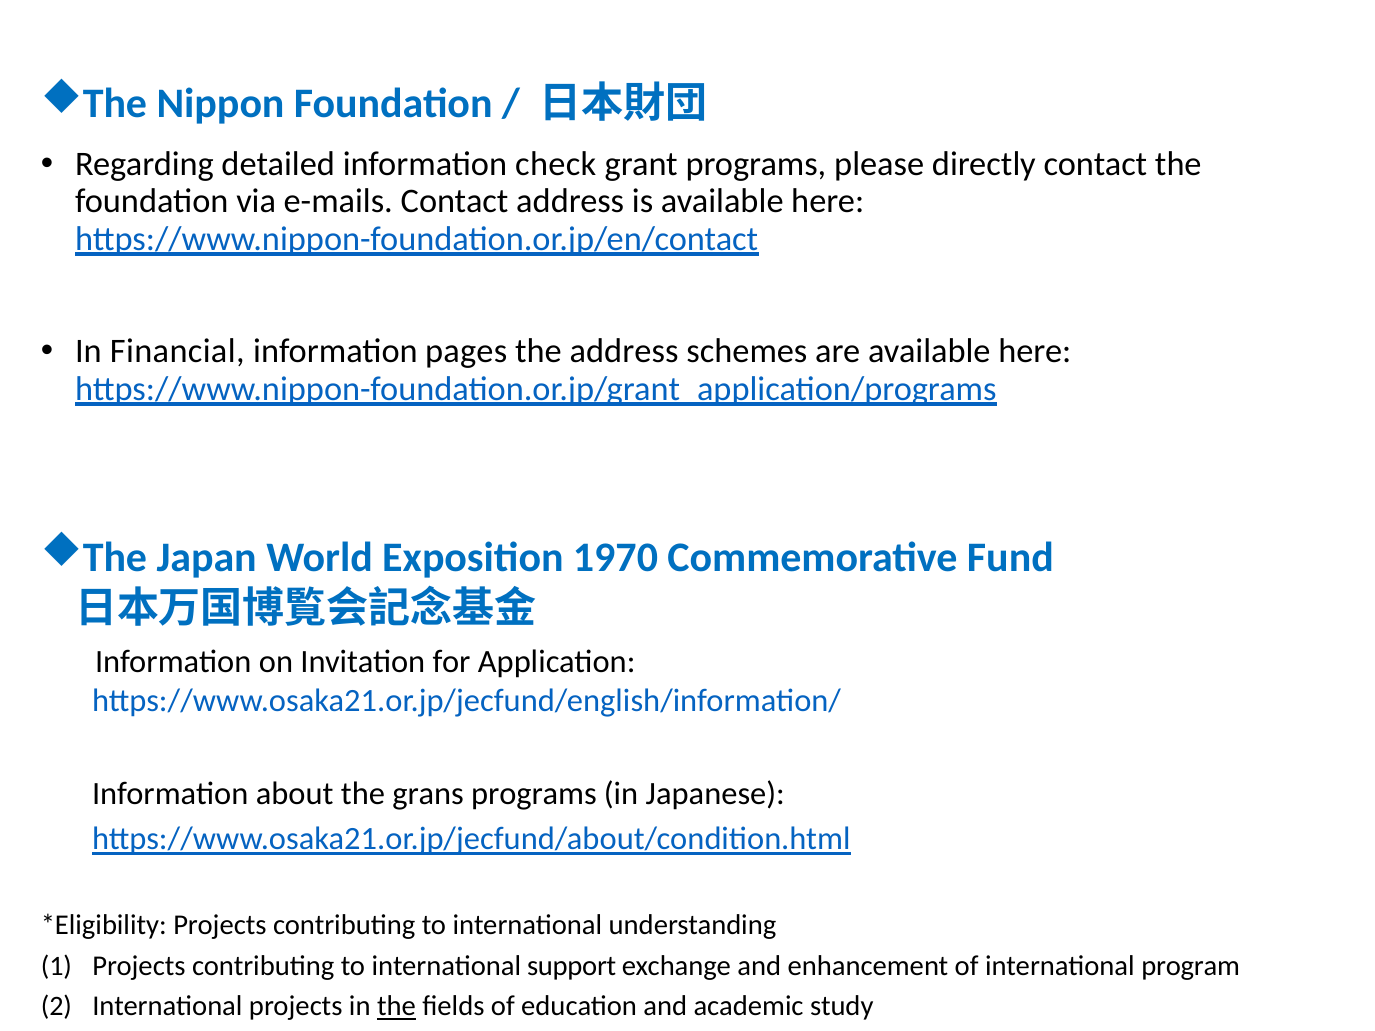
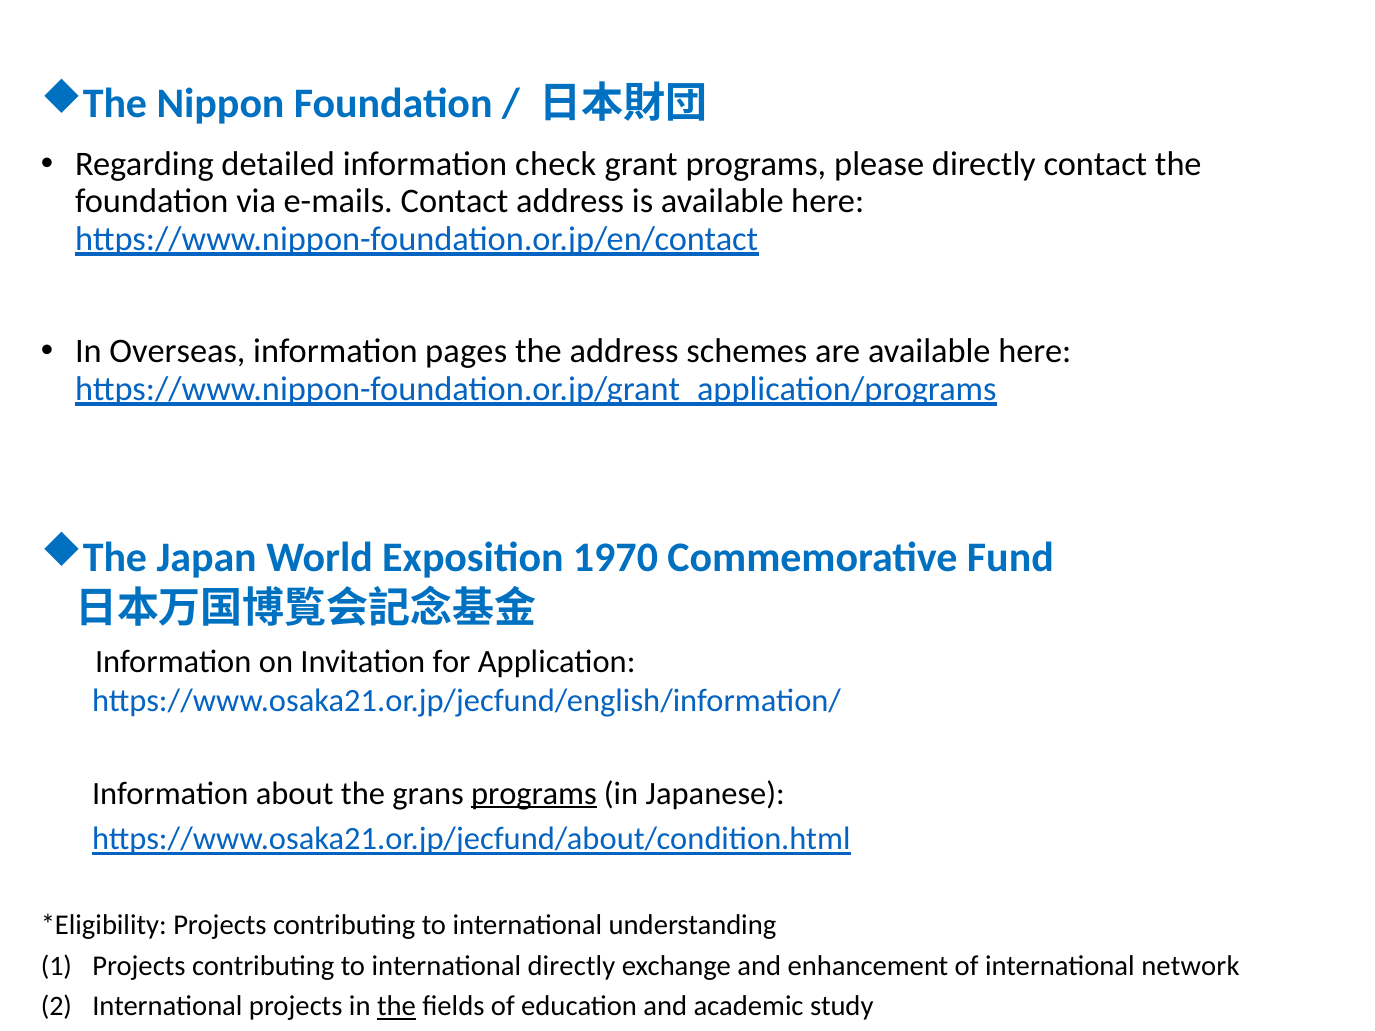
Financial: Financial -> Overseas
programs at (534, 794) underline: none -> present
international support: support -> directly
program: program -> network
